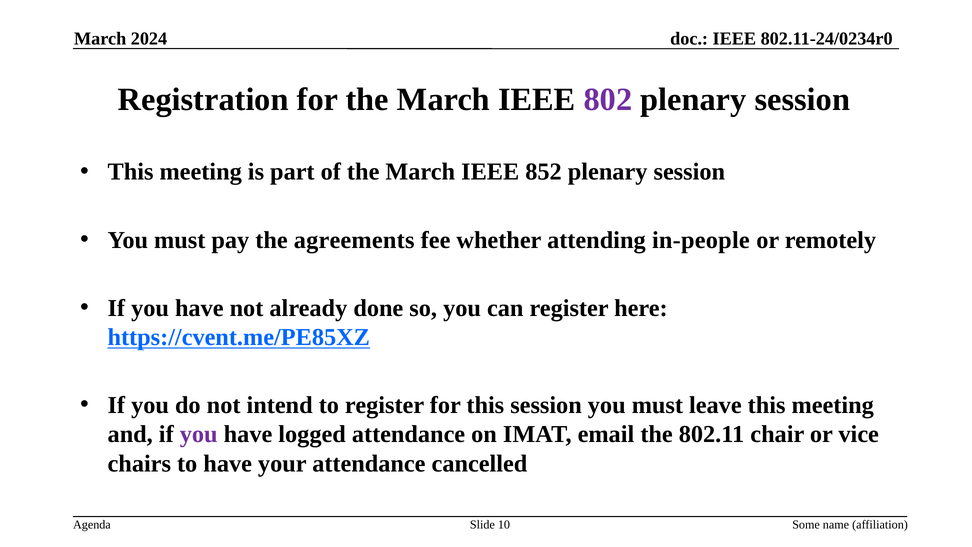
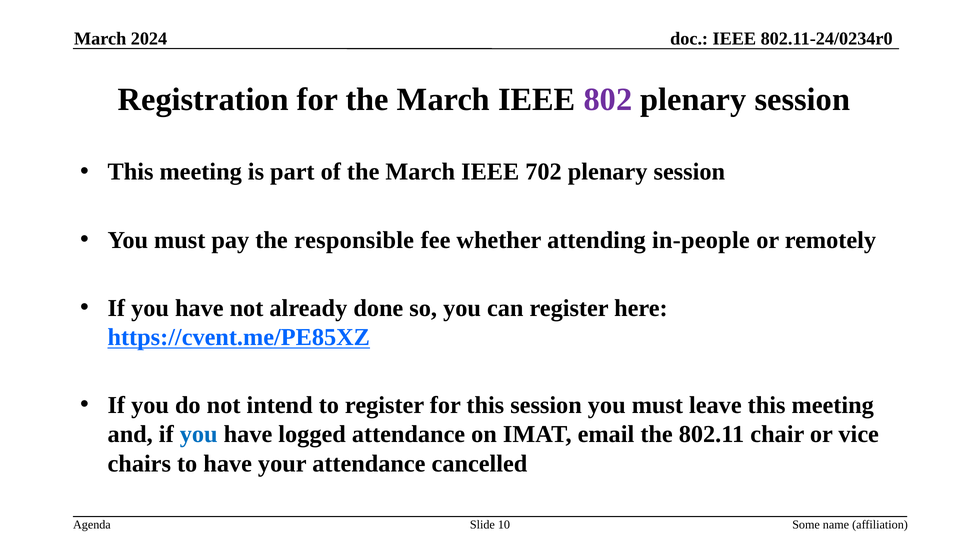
852: 852 -> 702
agreements: agreements -> responsible
you at (199, 434) colour: purple -> blue
